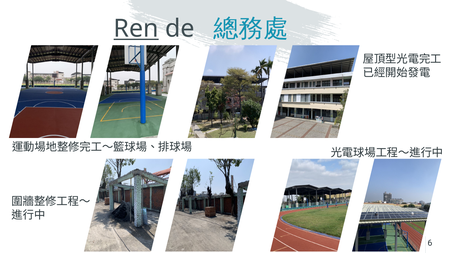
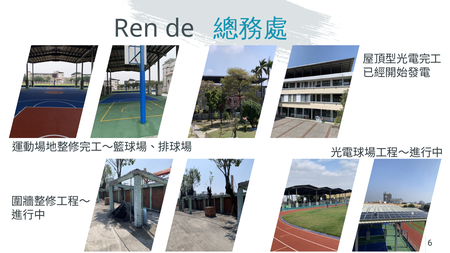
Ren underline: present -> none
